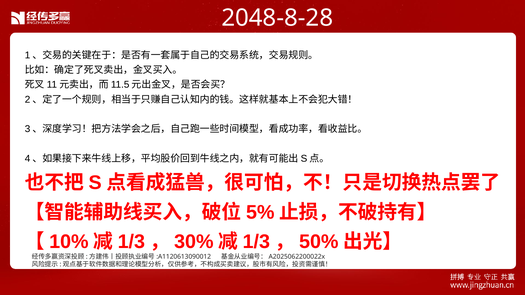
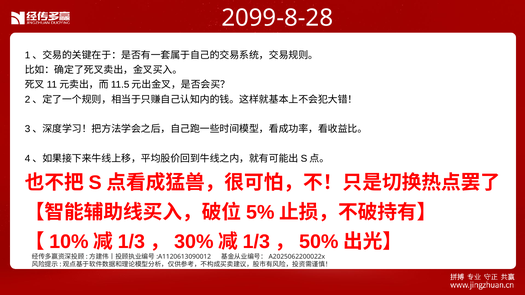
2048-8-28: 2048-8-28 -> 2099-8-28
